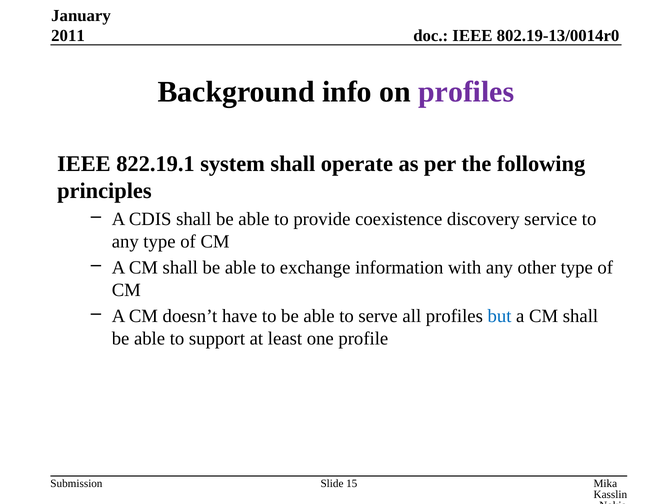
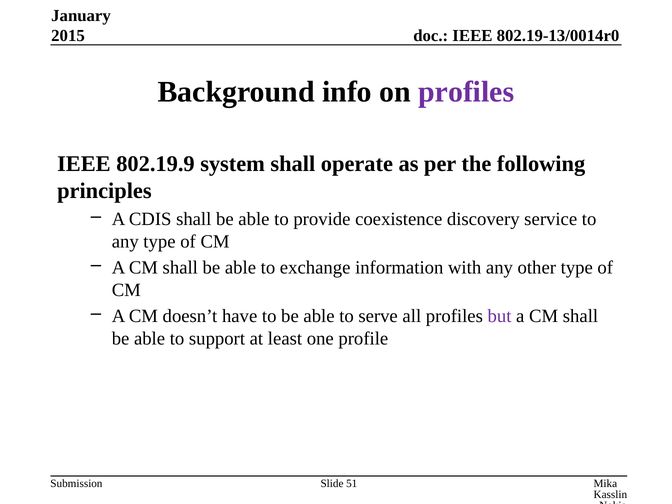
2011: 2011 -> 2015
822.19.1: 822.19.1 -> 802.19.9
but colour: blue -> purple
15: 15 -> 51
